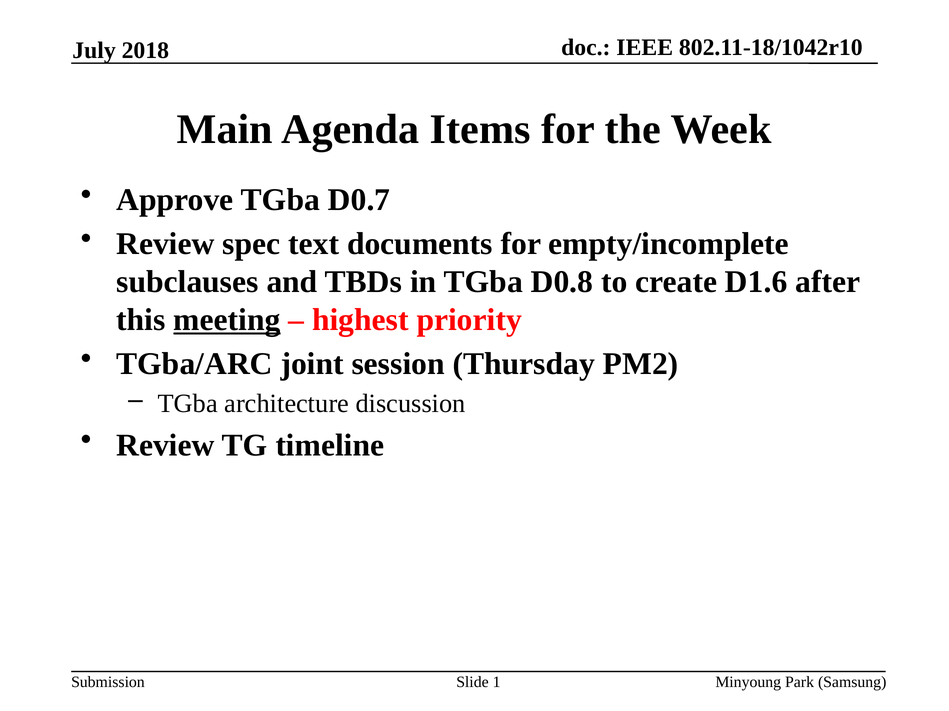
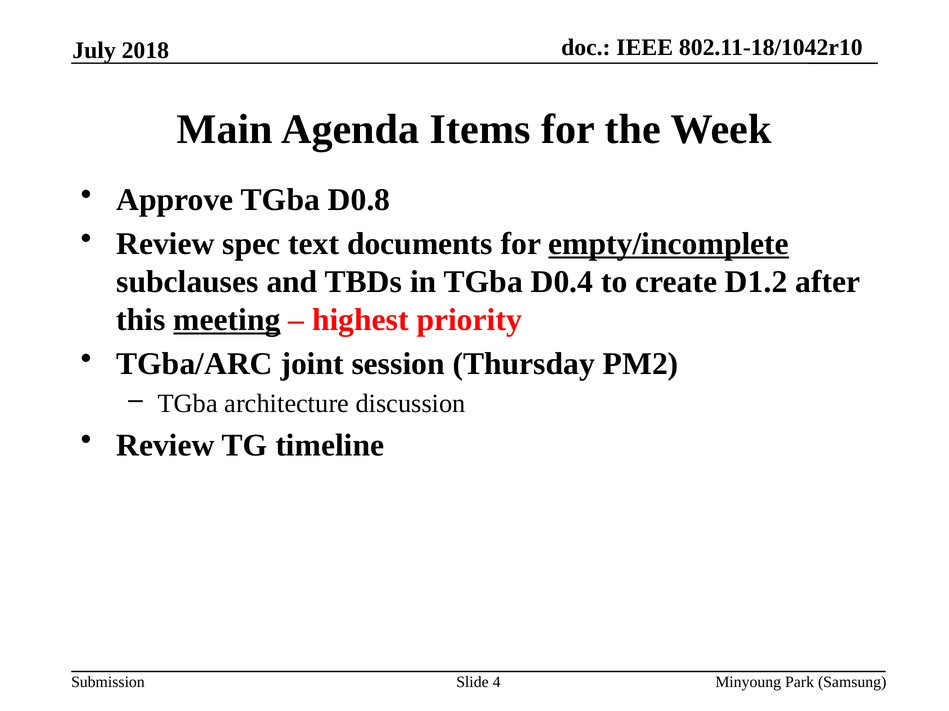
D0.7: D0.7 -> D0.8
empty/incomplete underline: none -> present
D0.8: D0.8 -> D0.4
D1.6: D1.6 -> D1.2
1: 1 -> 4
